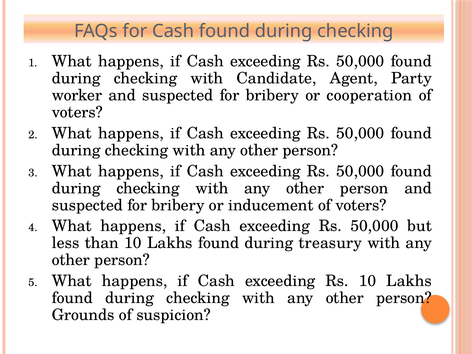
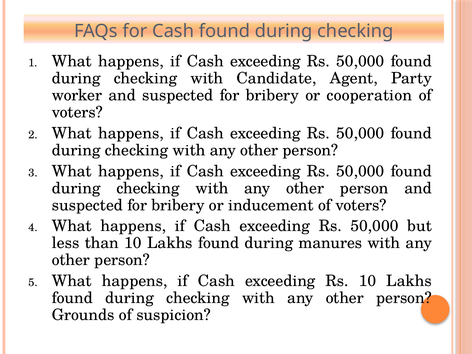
treasury: treasury -> manures
